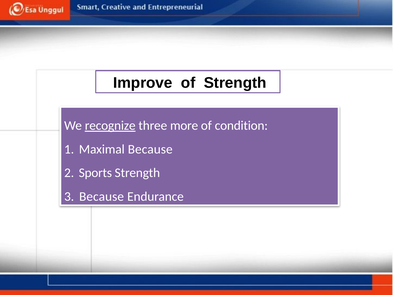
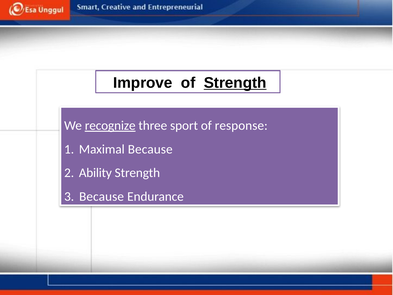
Strength at (235, 83) underline: none -> present
more: more -> sport
condition: condition -> response
Sports: Sports -> Ability
